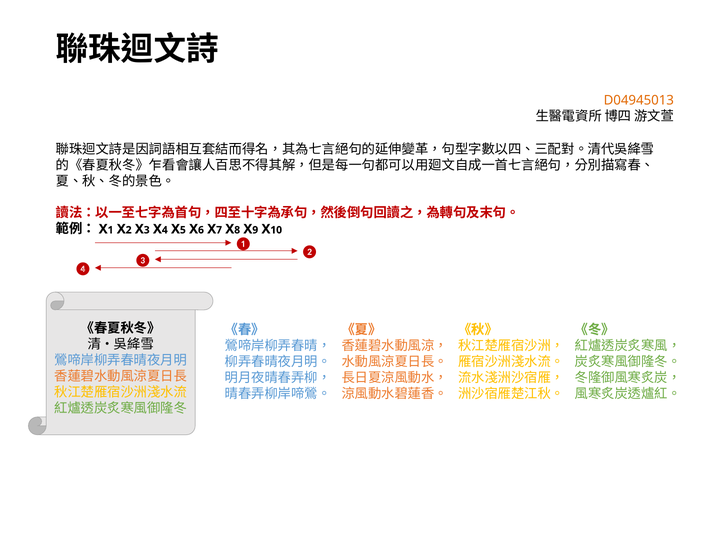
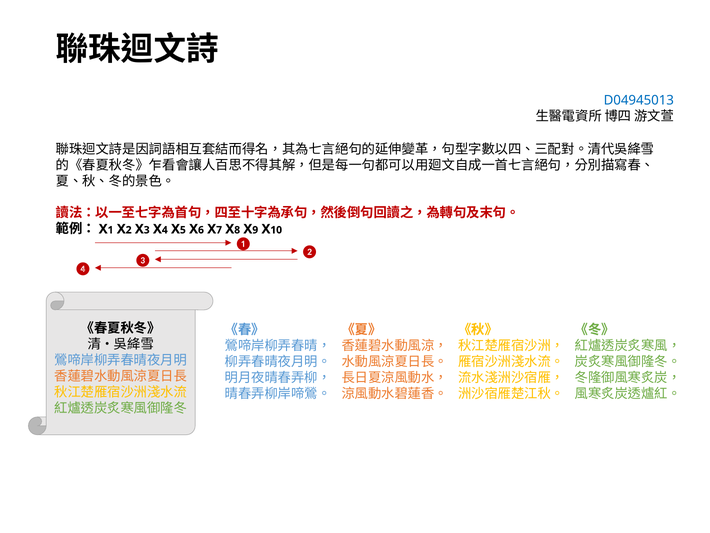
D04945013 colour: orange -> blue
